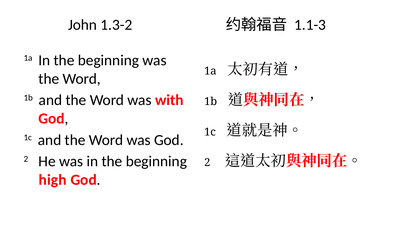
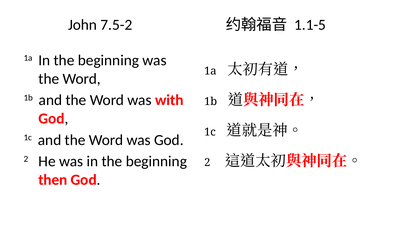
1.3-2: 1.3-2 -> 7.5-2
1.1-3: 1.1-3 -> 1.1-5
high: high -> then
